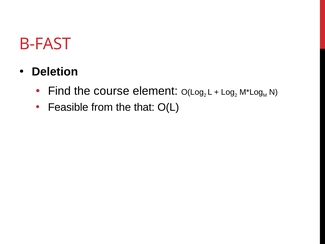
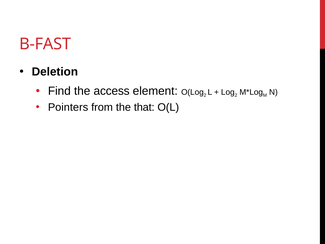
course: course -> access
Feasible: Feasible -> Pointers
